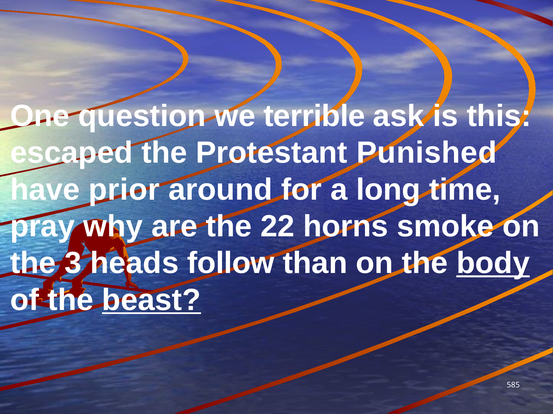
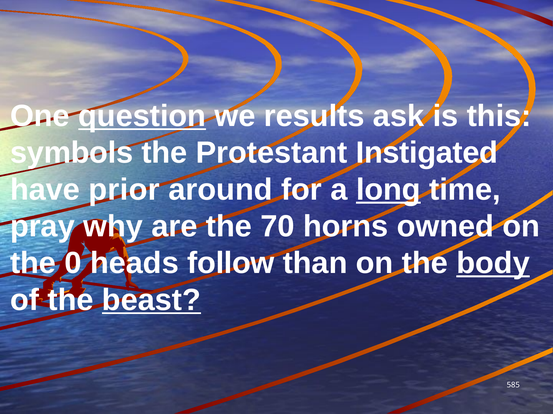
question underline: none -> present
terrible: terrible -> results
escaped: escaped -> symbols
Punished: Punished -> Instigated
long underline: none -> present
22: 22 -> 70
smoke: smoke -> owned
3: 3 -> 0
